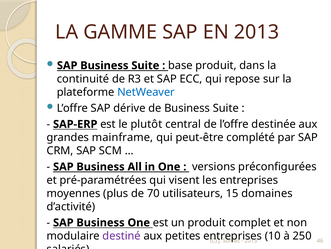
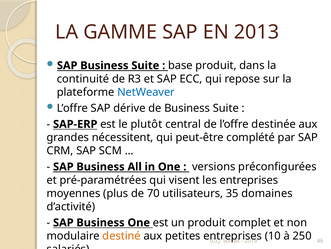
mainframe: mainframe -> nécessitent
15: 15 -> 35
destiné colour: purple -> orange
